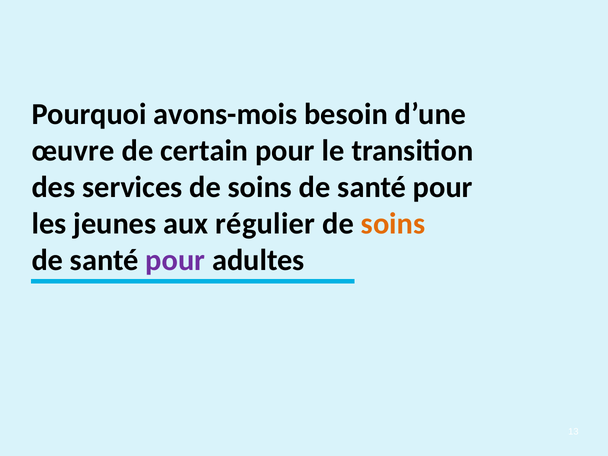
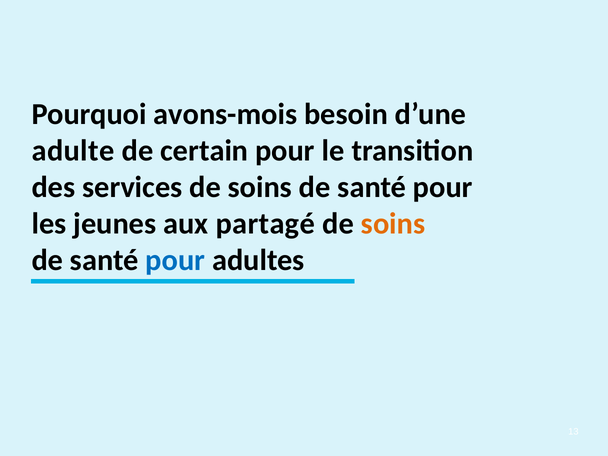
œuvre: œuvre -> adulte
régulier: régulier -> partagé
pour at (175, 260) colour: purple -> blue
